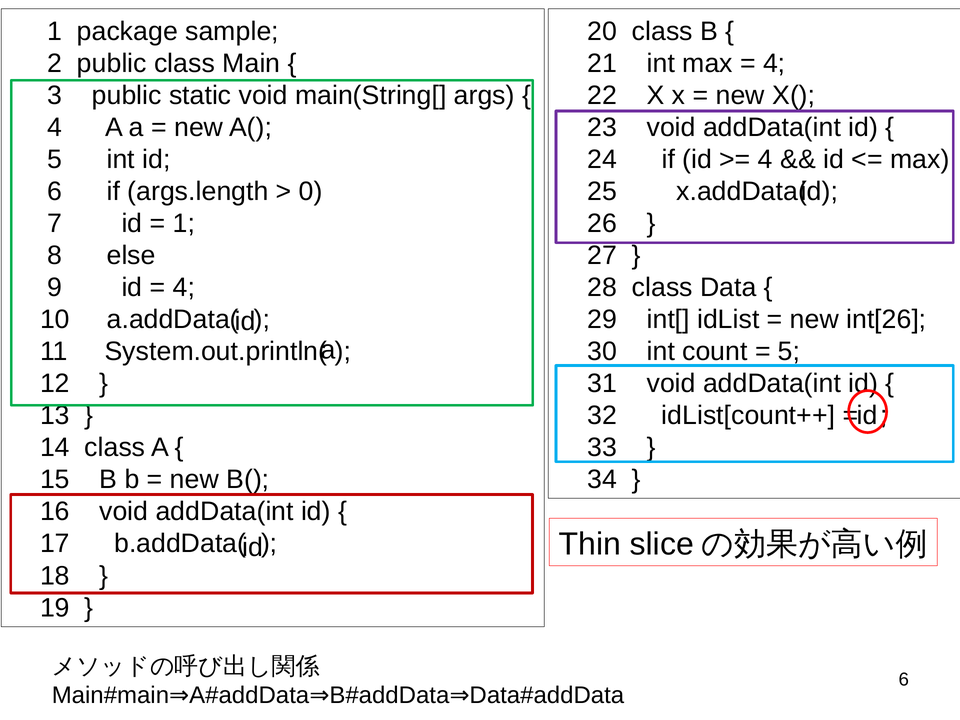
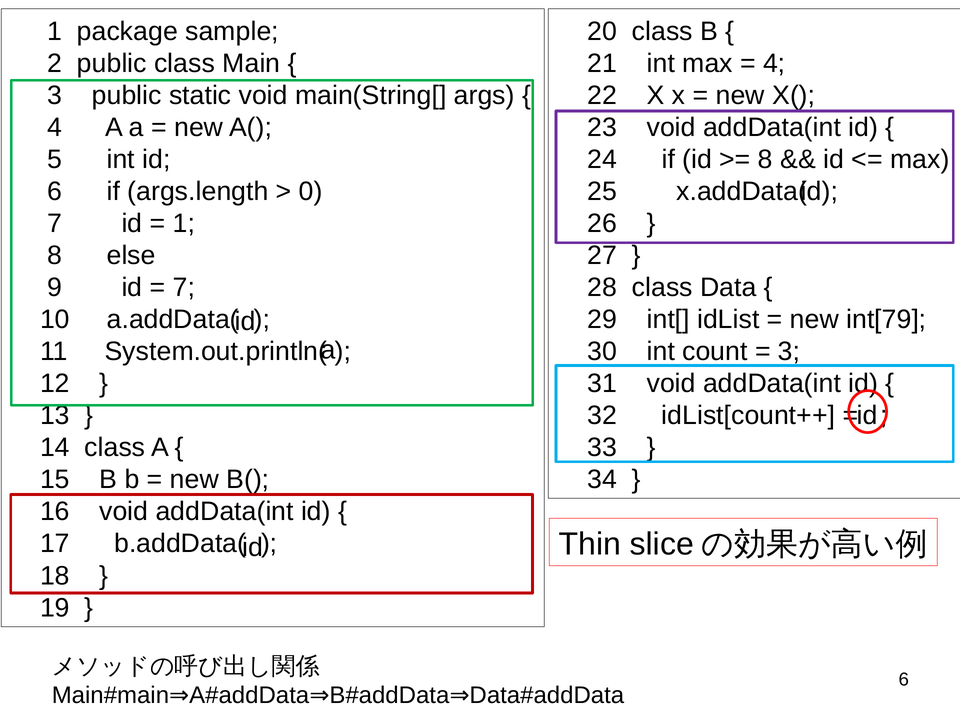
4 at (765, 160): 4 -> 8
4 at (184, 288): 4 -> 7
int[26: int[26 -> int[79
5 at (789, 352): 5 -> 3
